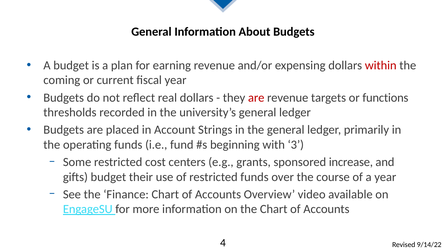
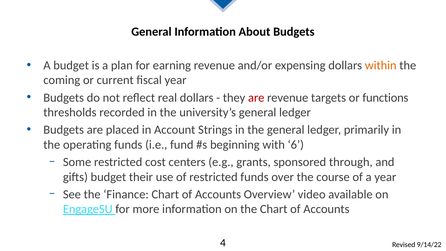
within colour: red -> orange
3: 3 -> 6
increase: increase -> through
